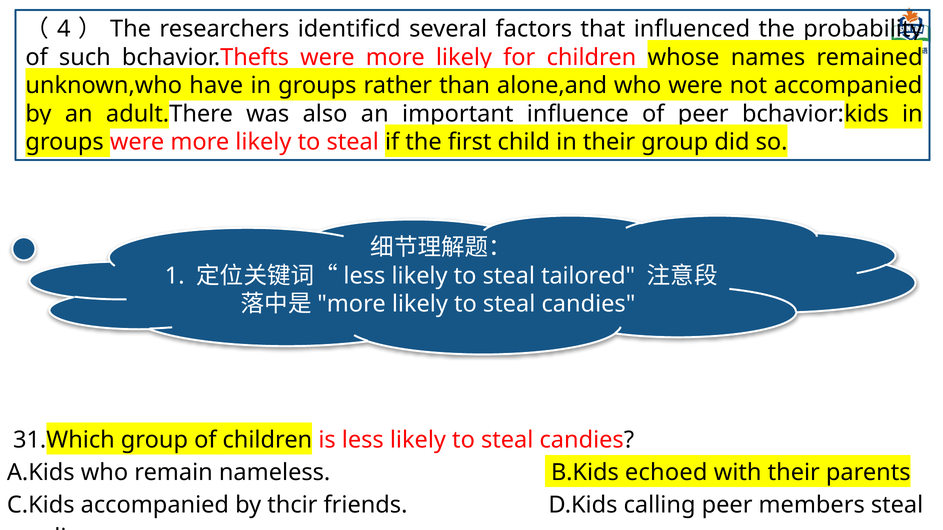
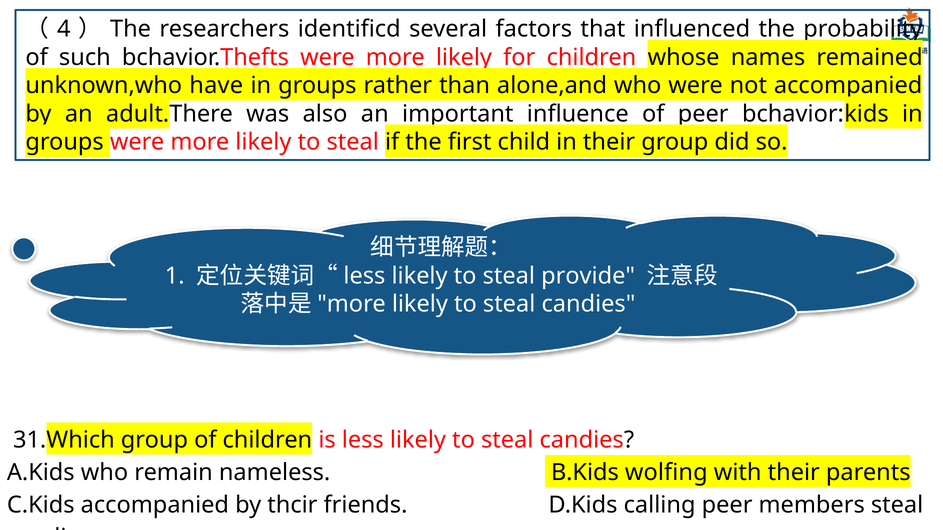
tailored: tailored -> provide
echoed: echoed -> wolfing
